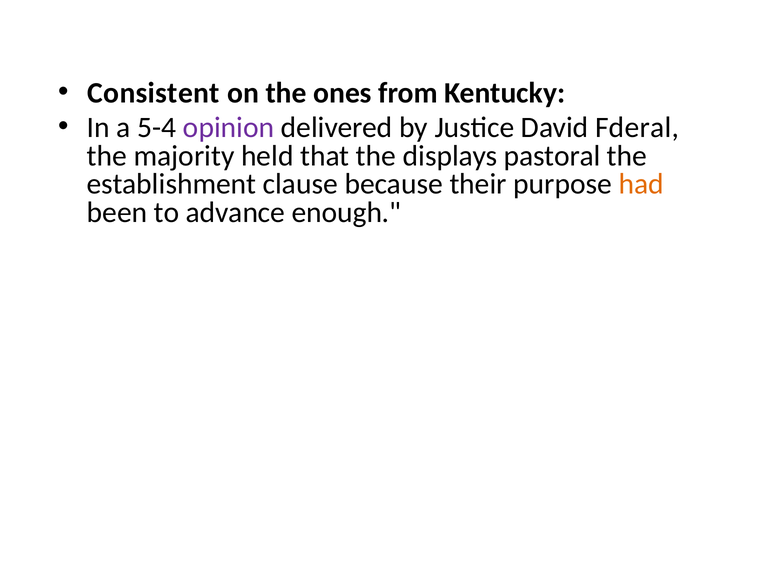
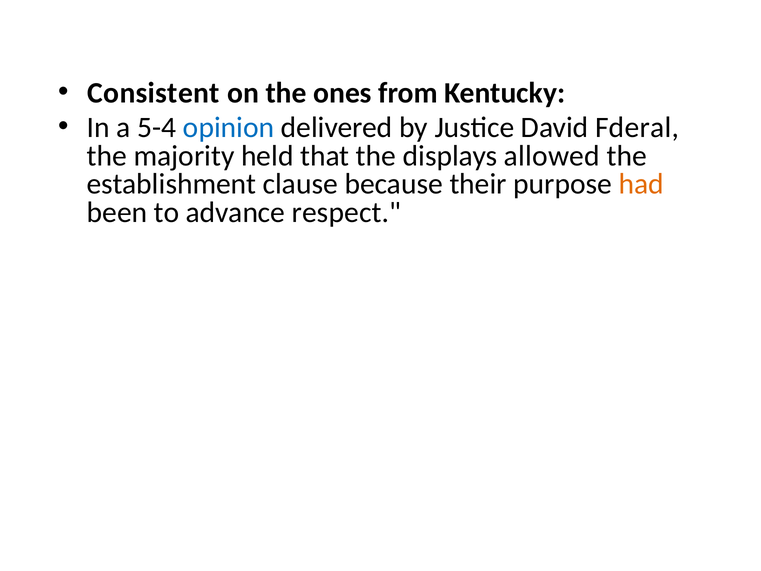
opinion colour: purple -> blue
pastoral: pastoral -> allowed
enough: enough -> respect
